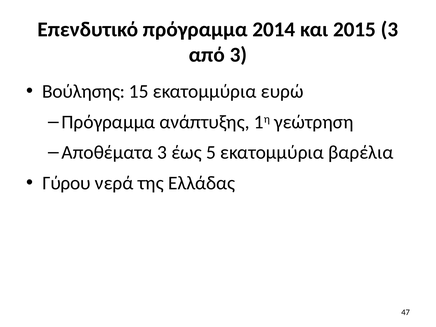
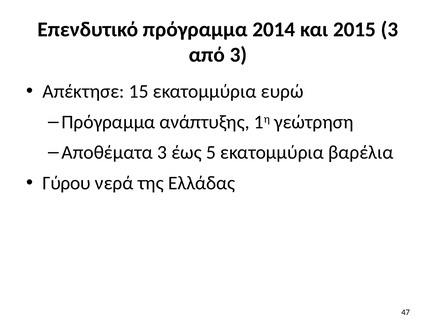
Βούλησης: Βούλησης -> Απέκτησε
